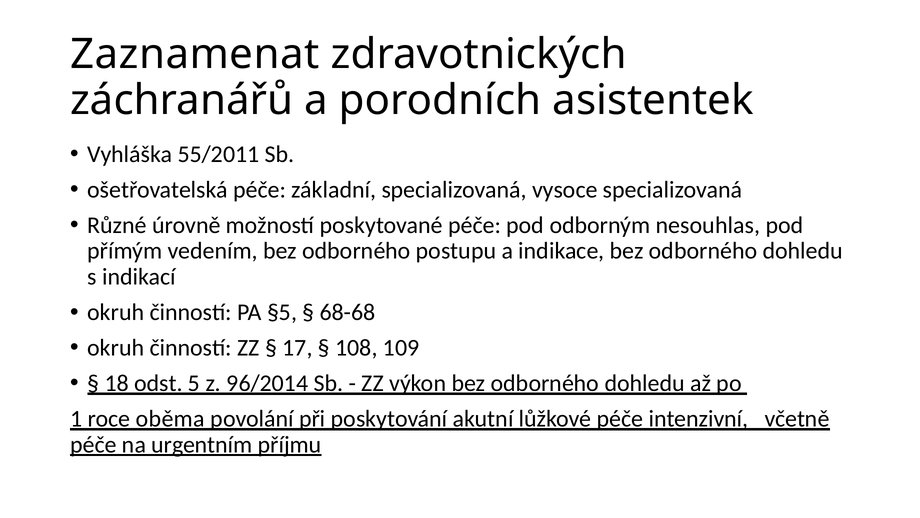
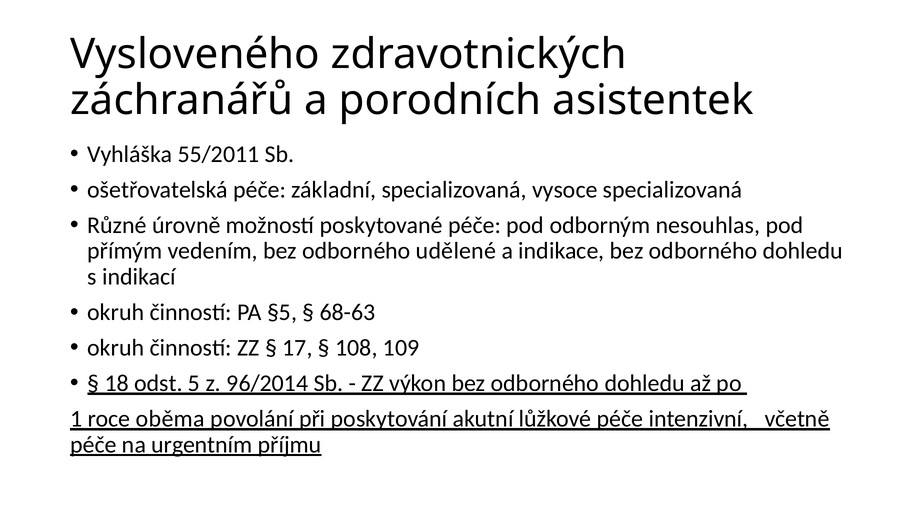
Zaznamenat: Zaznamenat -> Vysloveného
postupu: postupu -> udělené
68-68: 68-68 -> 68-63
